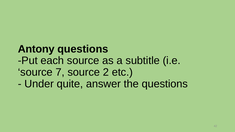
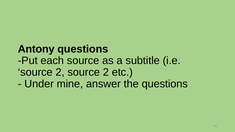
7 at (60, 72): 7 -> 2
quite: quite -> mine
